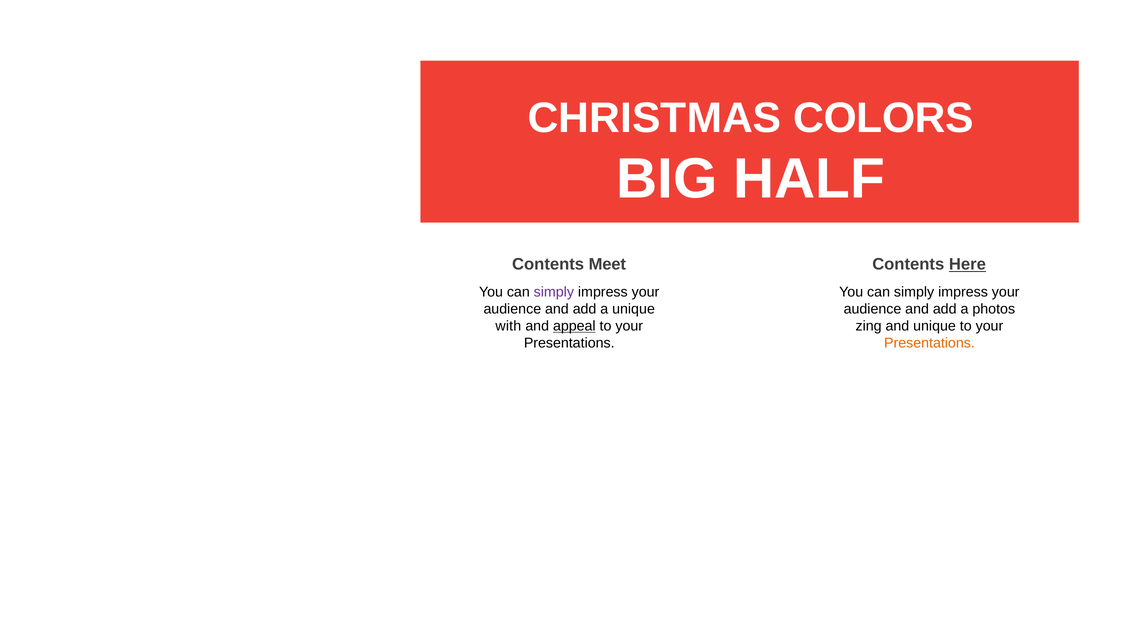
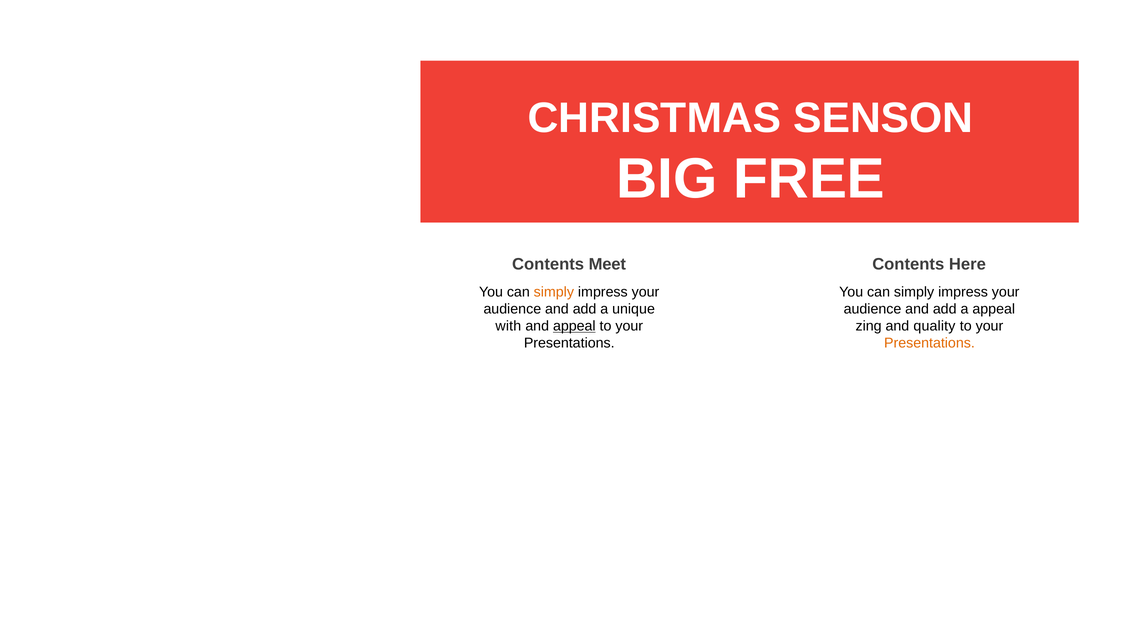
COLORS: COLORS -> SENSON
HALF: HALF -> FREE
Here underline: present -> none
simply at (554, 292) colour: purple -> orange
a photos: photos -> appeal
and unique: unique -> quality
